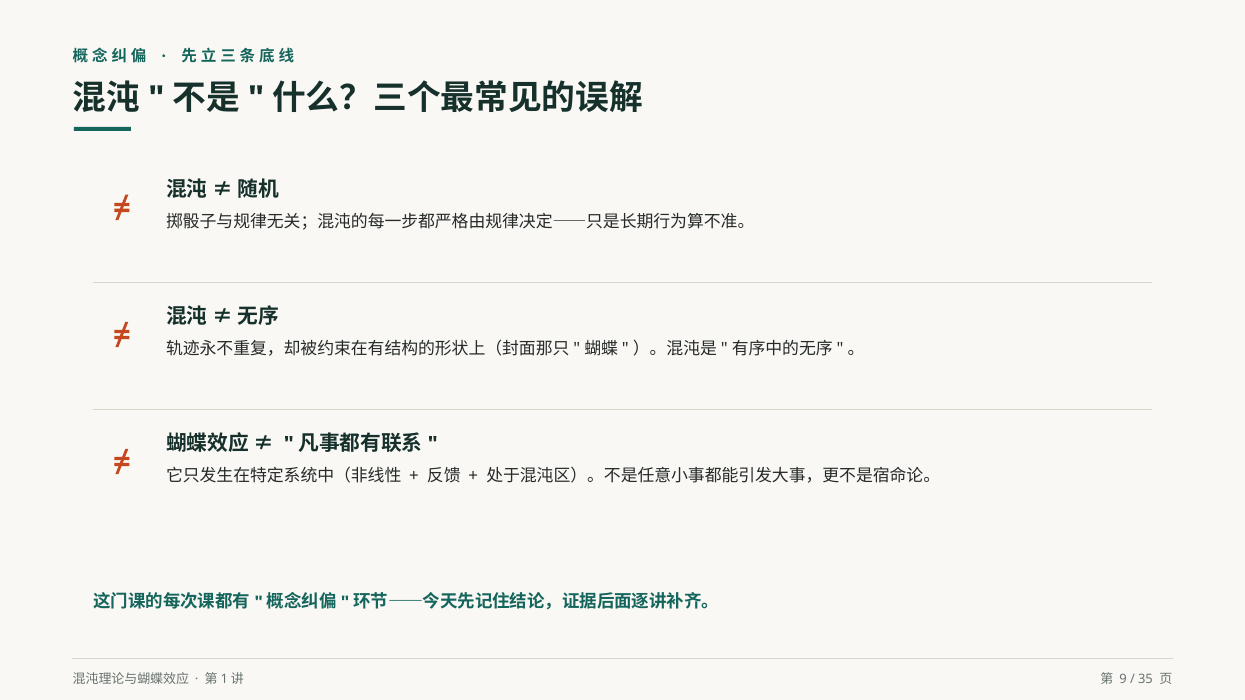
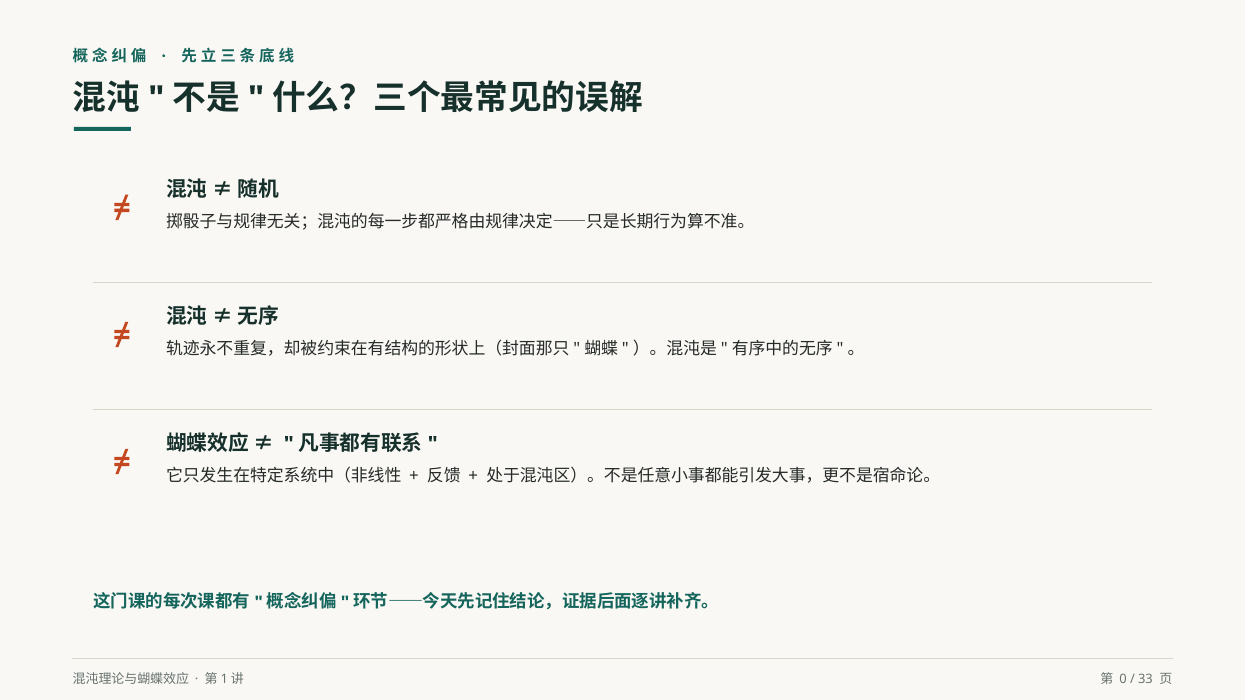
9: 9 -> 0
35: 35 -> 33
